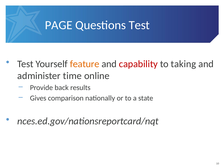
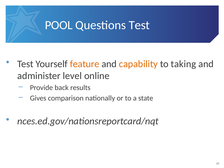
PAGE: PAGE -> POOL
capability colour: red -> orange
time: time -> level
